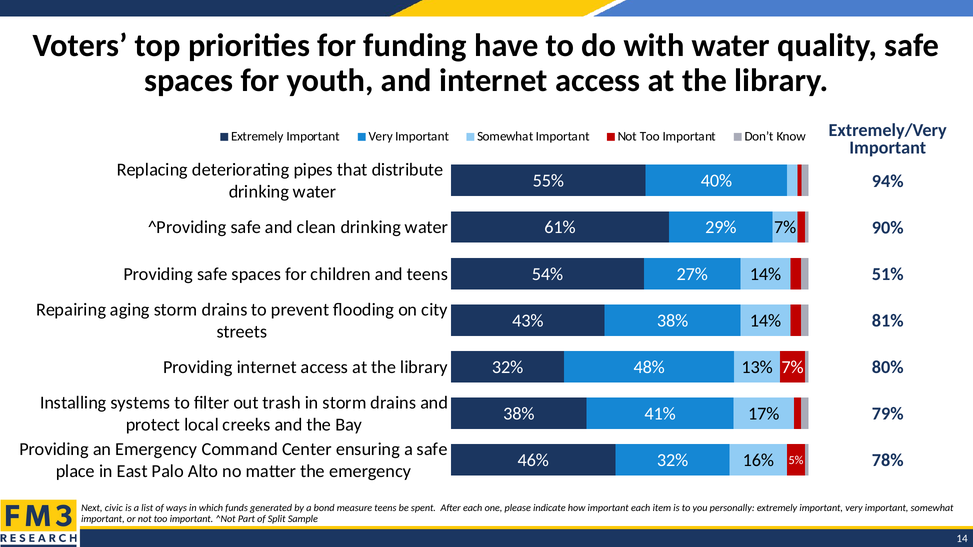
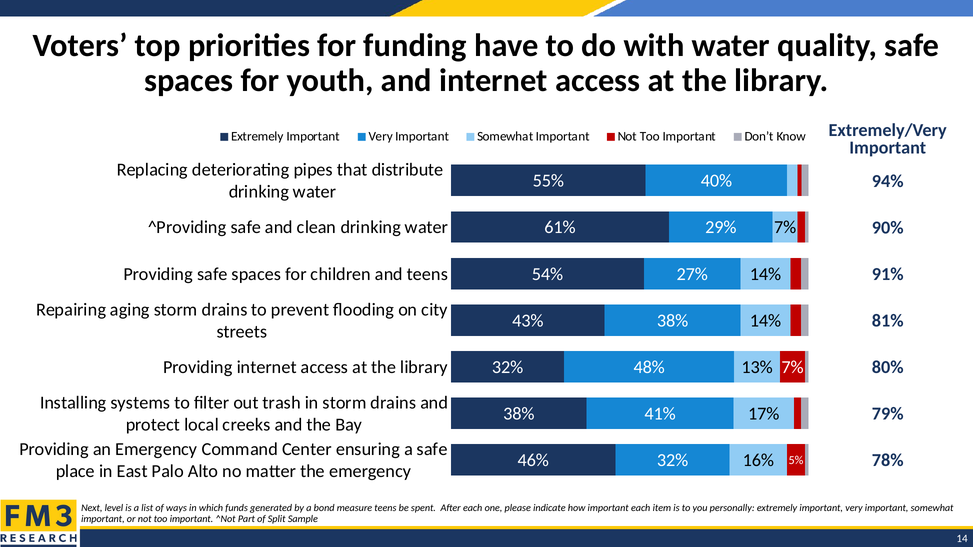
51%: 51% -> 91%
civic: civic -> level
